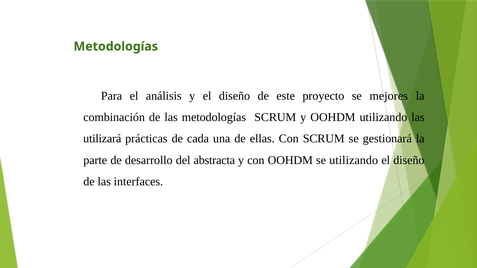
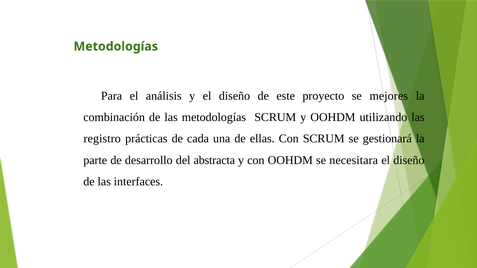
utilizará: utilizará -> registro
se utilizando: utilizando -> necesitara
